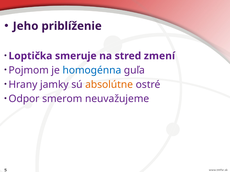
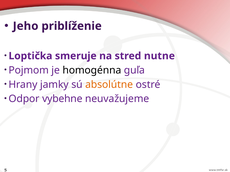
zmení: zmení -> nutne
homogénna colour: blue -> black
smerom: smerom -> vybehne
